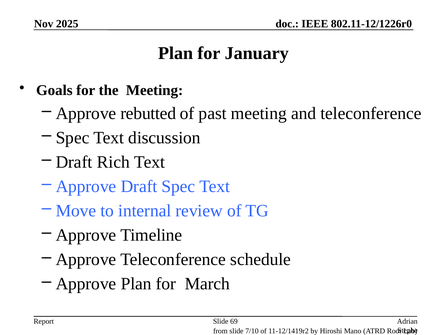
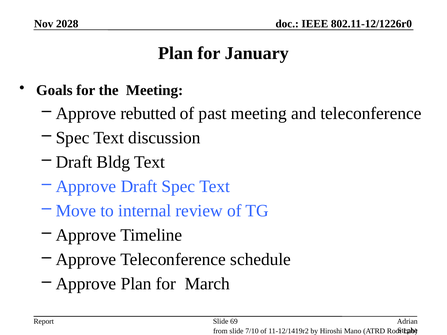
2025: 2025 -> 2028
Rich: Rich -> Bldg
